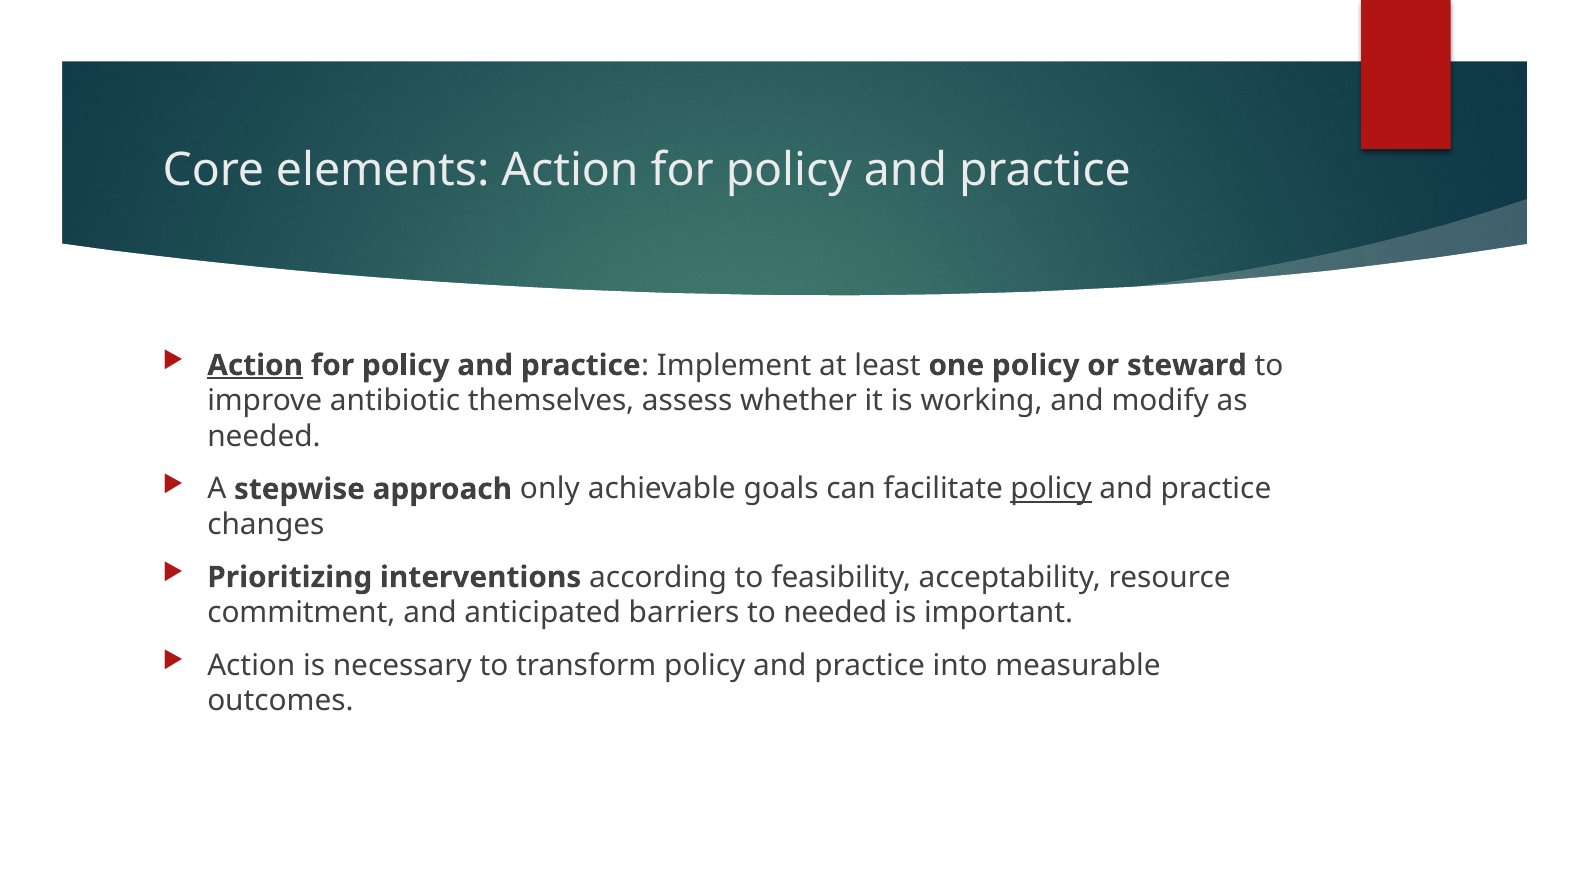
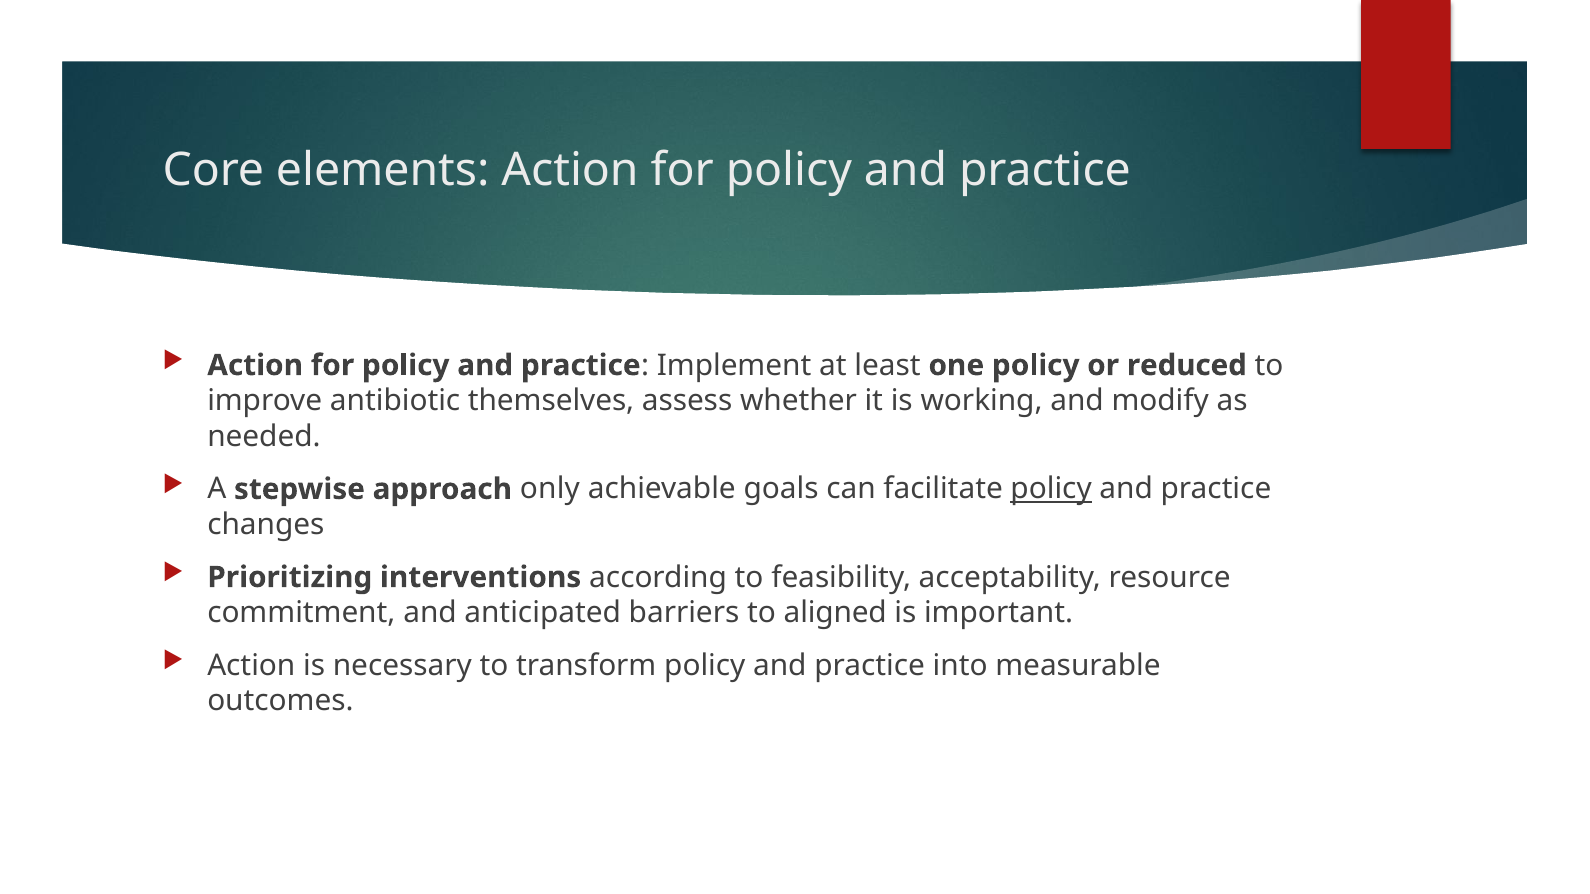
Action at (255, 365) underline: present -> none
steward: steward -> reduced
to needed: needed -> aligned
